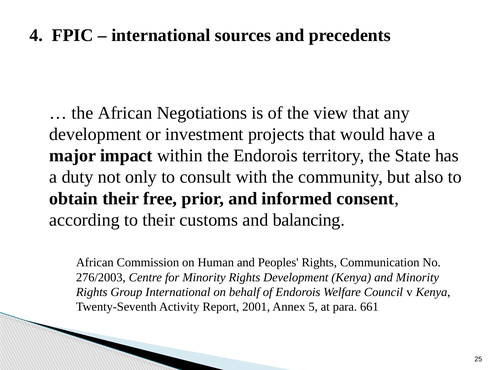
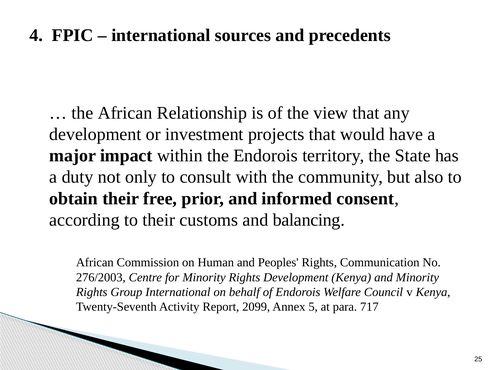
Negotiations: Negotiations -> Relationship
2001: 2001 -> 2099
661: 661 -> 717
